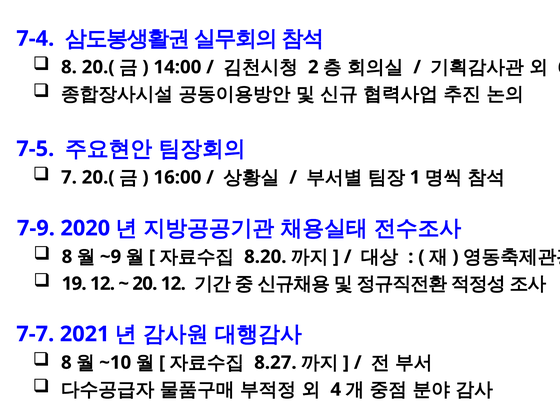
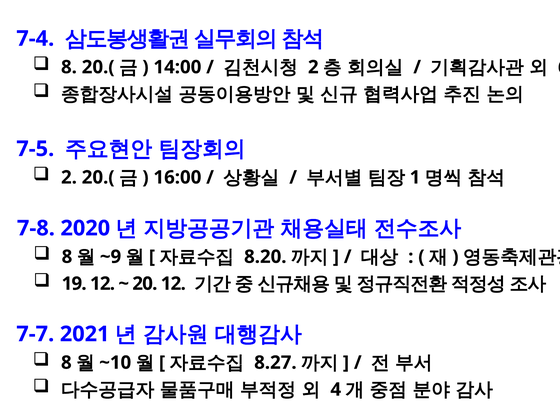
7 at (69, 177): 7 -> 2
7-9: 7-9 -> 7-8
